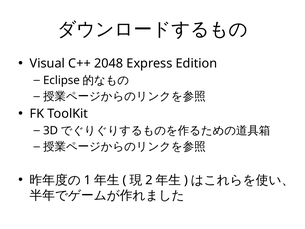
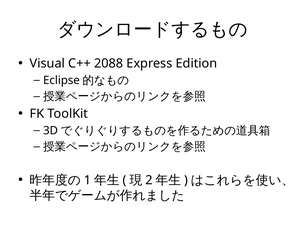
2048: 2048 -> 2088
